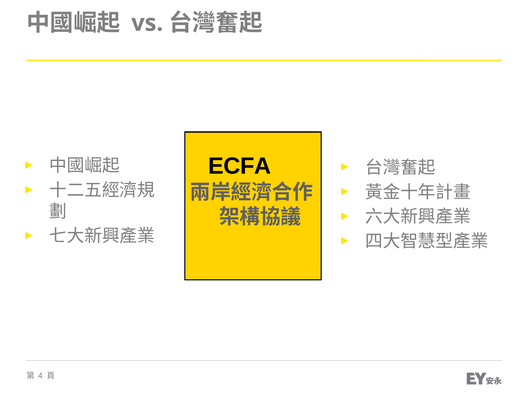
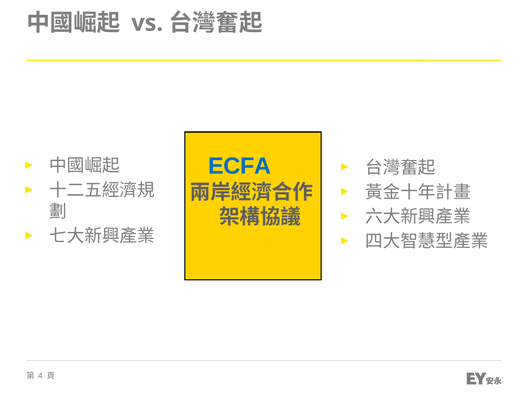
ECFA colour: black -> blue
